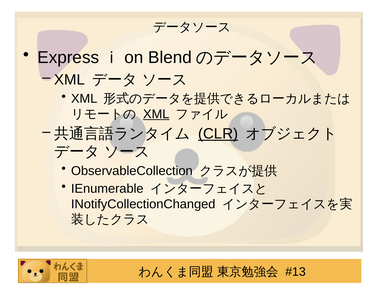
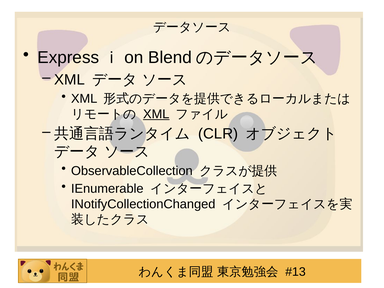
CLR underline: present -> none
